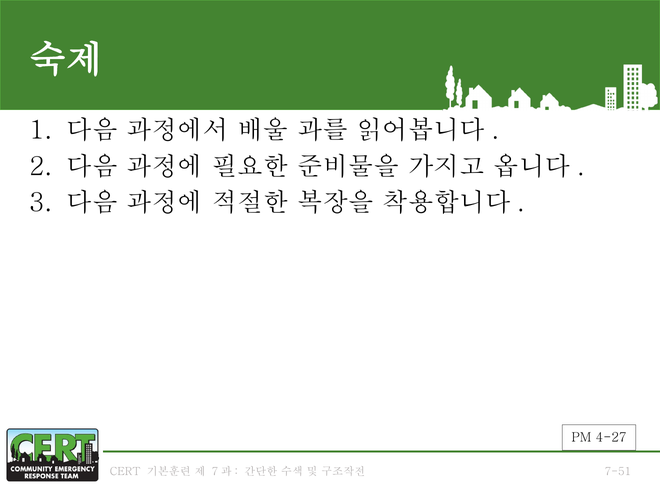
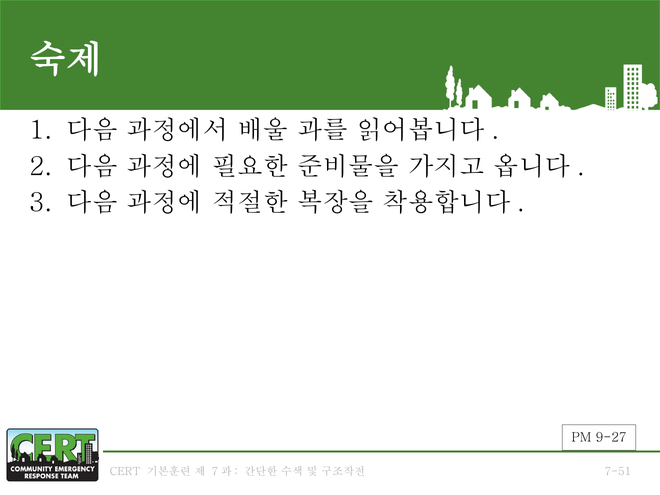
4-27: 4-27 -> 9-27
